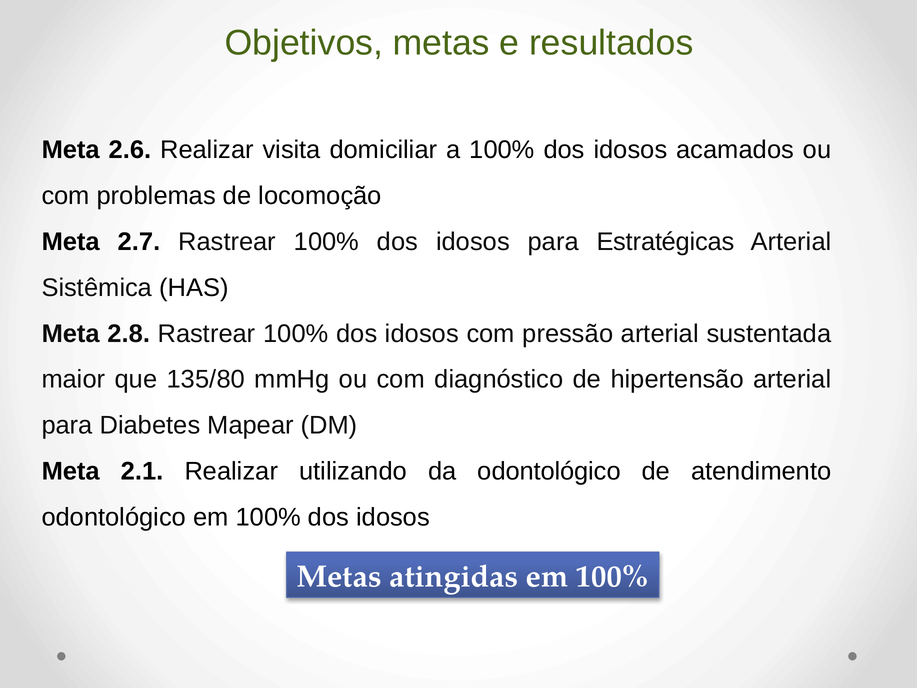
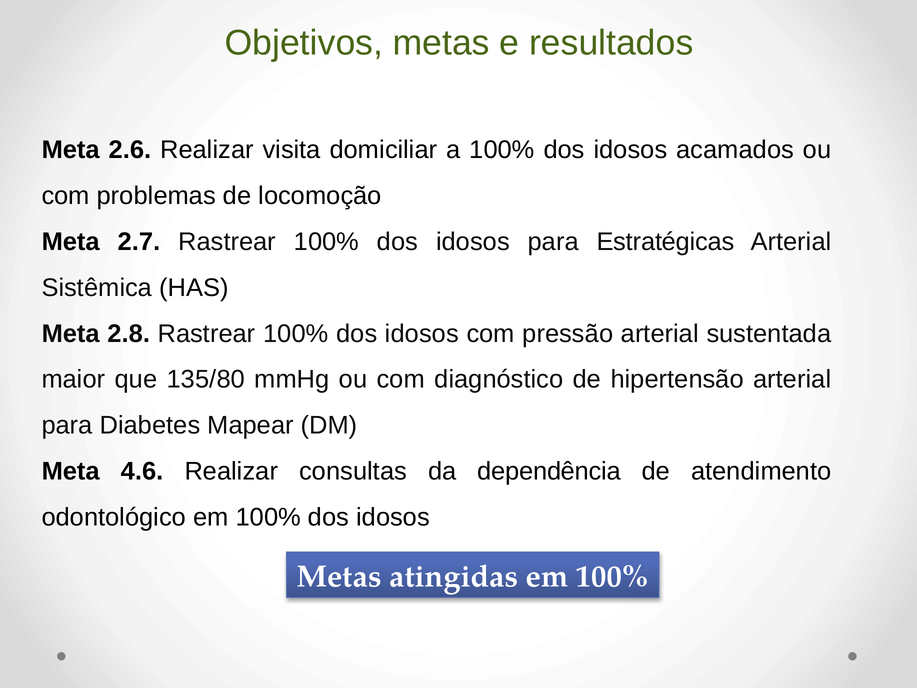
2.1: 2.1 -> 4.6
utilizando: utilizando -> consultas
da odontológico: odontológico -> dependência
